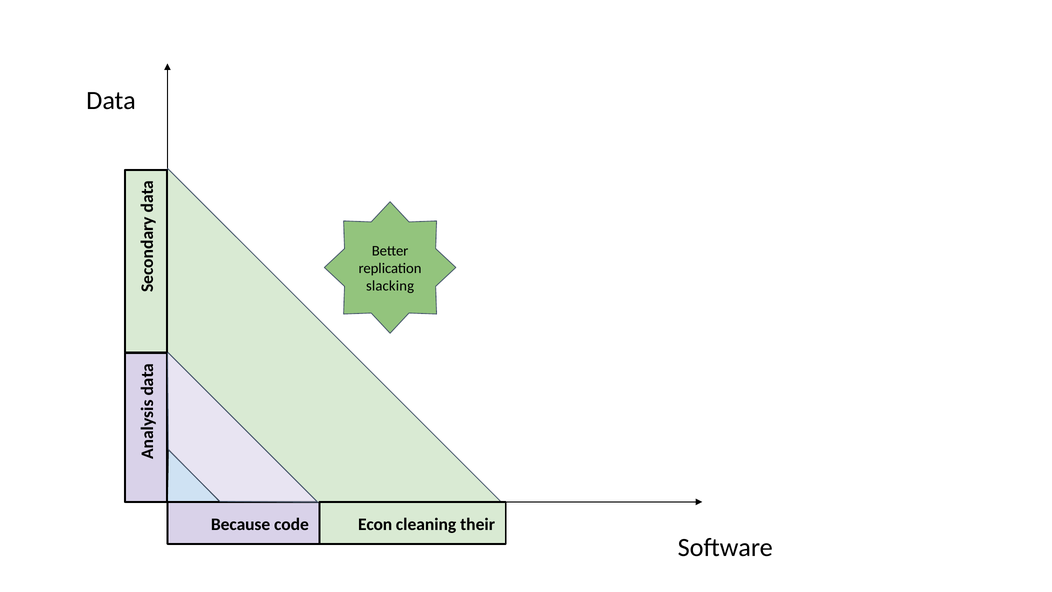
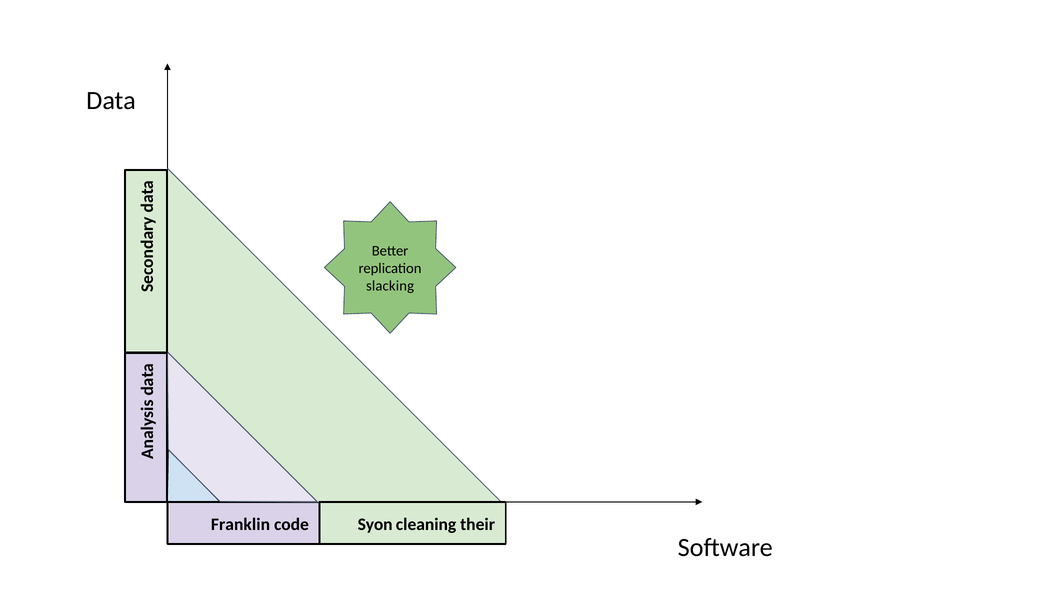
Because: Because -> Franklin
Econ: Econ -> Syon
